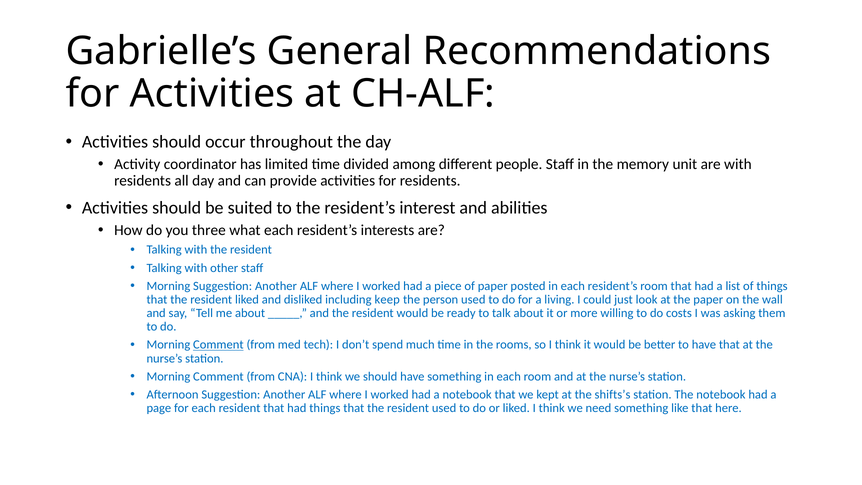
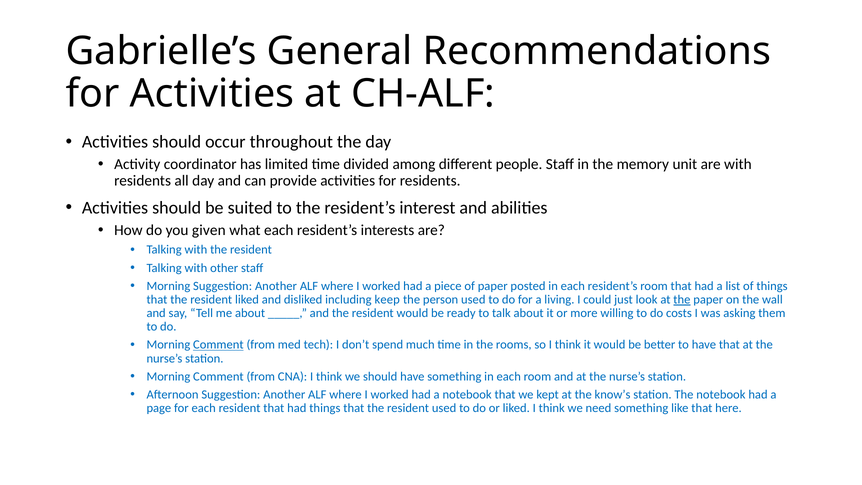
three: three -> given
the at (682, 299) underline: none -> present
shifts’s: shifts’s -> know’s
